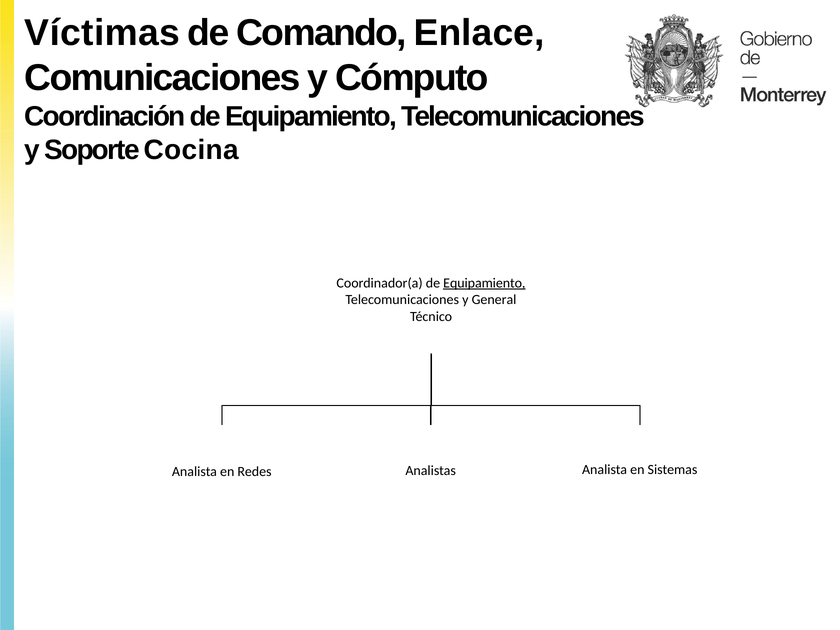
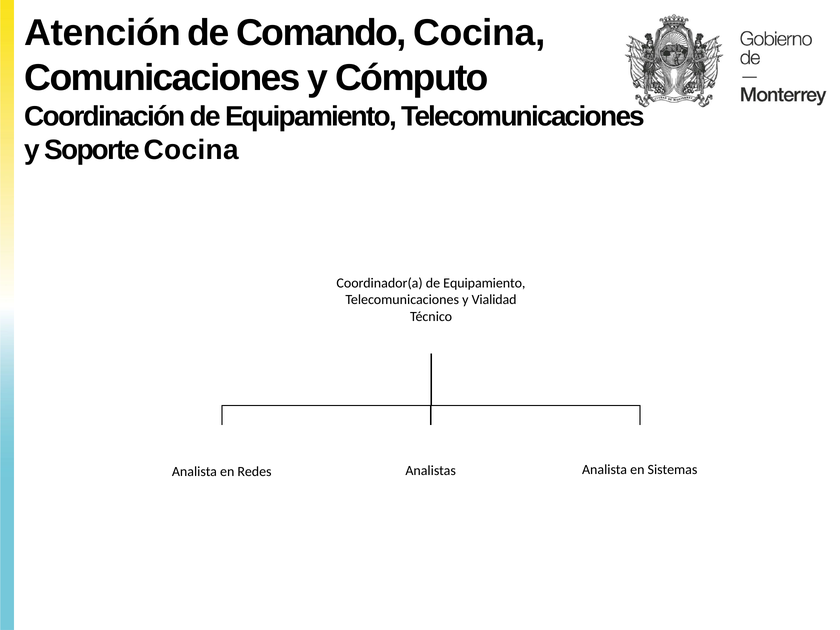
Víctimas: Víctimas -> Atención
Comando Enlace: Enlace -> Cocina
Equipamiento at (484, 283) underline: present -> none
General: General -> Vialidad
